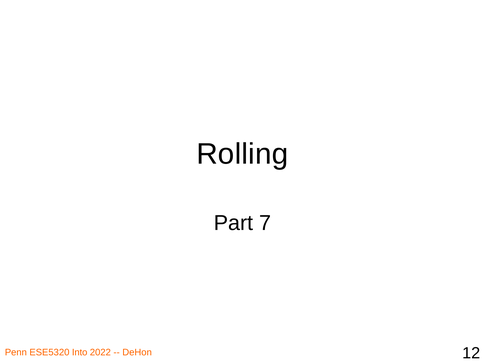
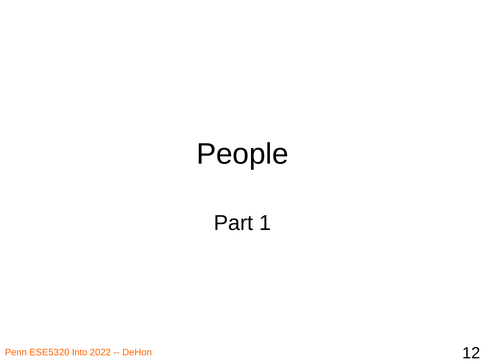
Rolling: Rolling -> People
7: 7 -> 1
